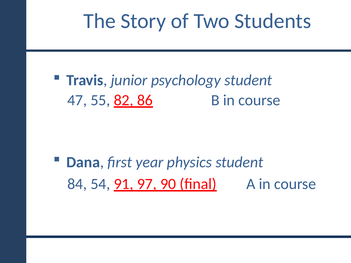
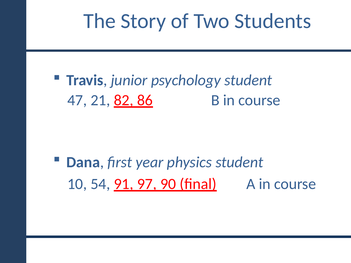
55: 55 -> 21
84: 84 -> 10
